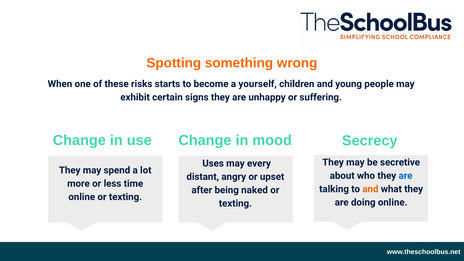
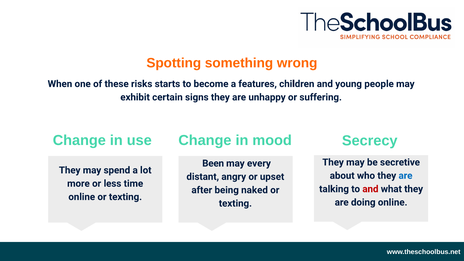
yourself: yourself -> features
Uses: Uses -> Been
and at (370, 189) colour: orange -> red
